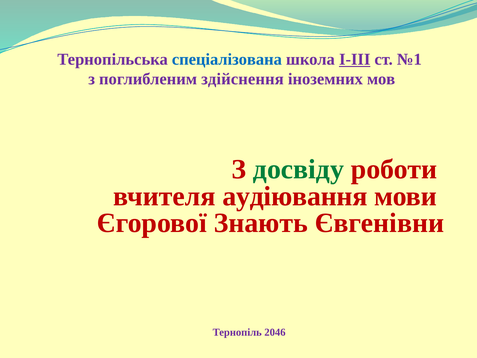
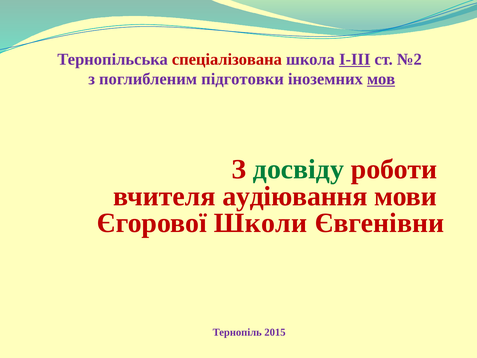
спеціалізована colour: blue -> red
№1: №1 -> №2
здійснення: здійснення -> підготовки
мов underline: none -> present
Знають: Знають -> Школи
2046: 2046 -> 2015
